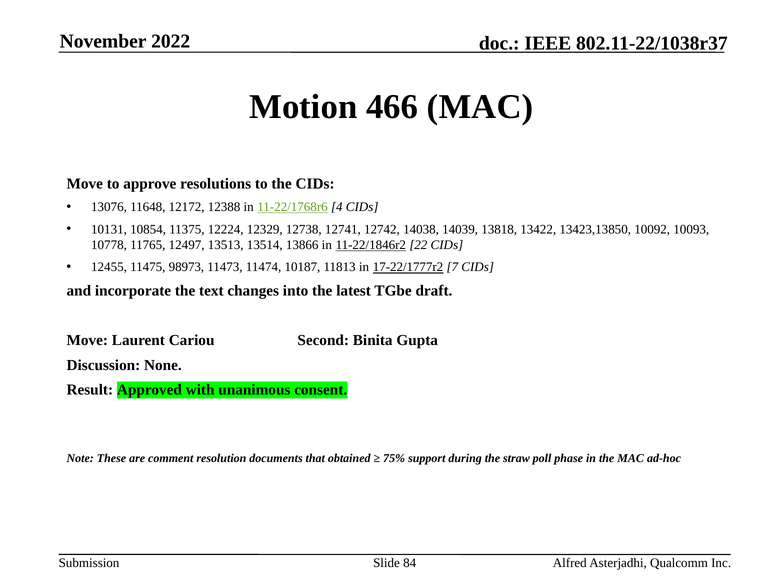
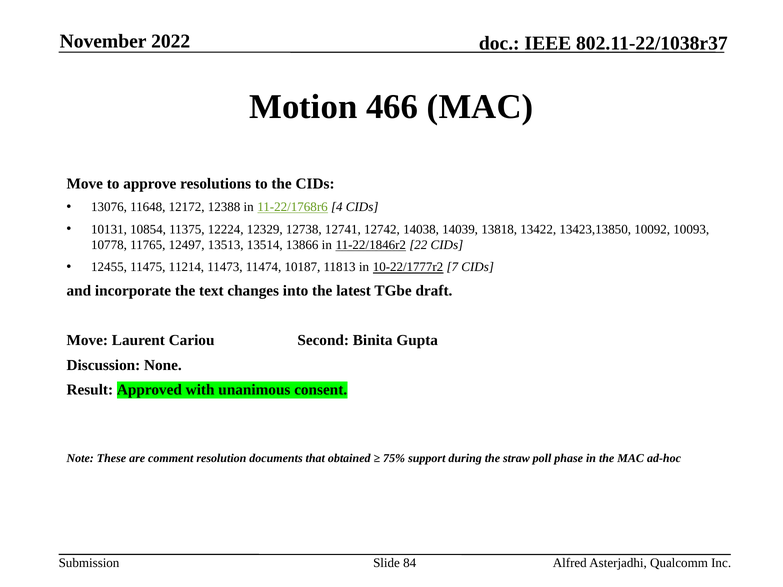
98973: 98973 -> 11214
17-22/1777r2: 17-22/1777r2 -> 10-22/1777r2
